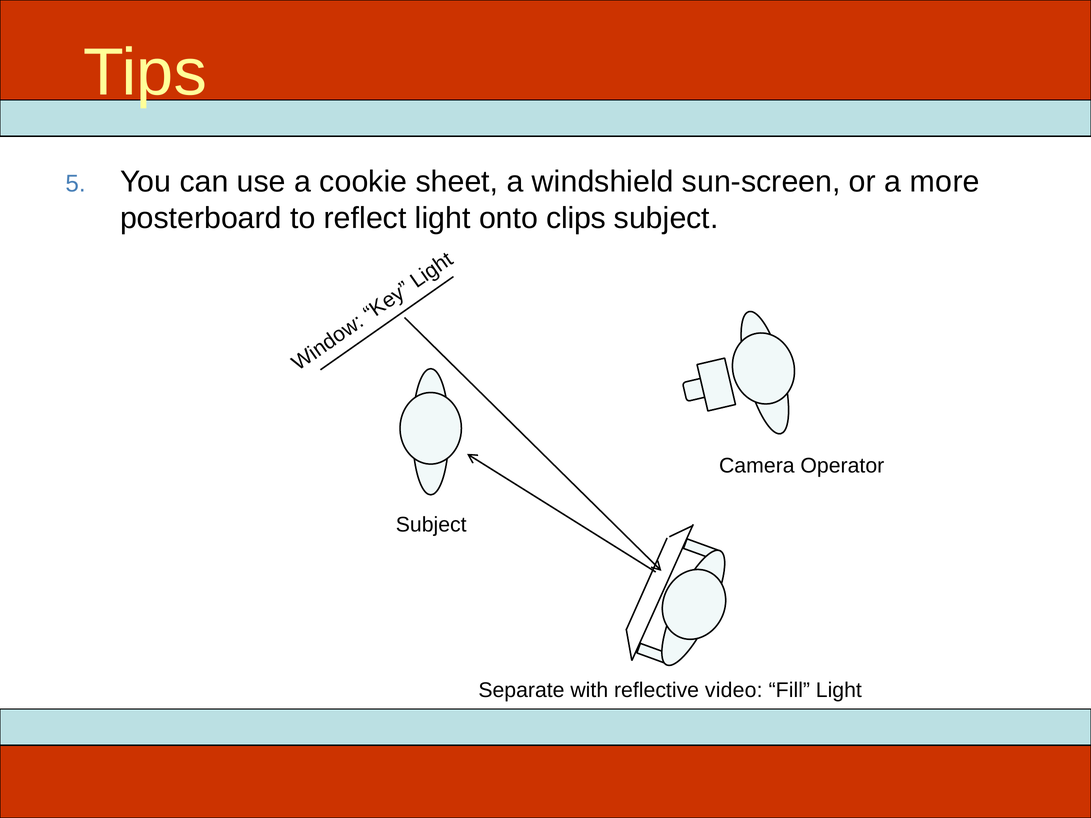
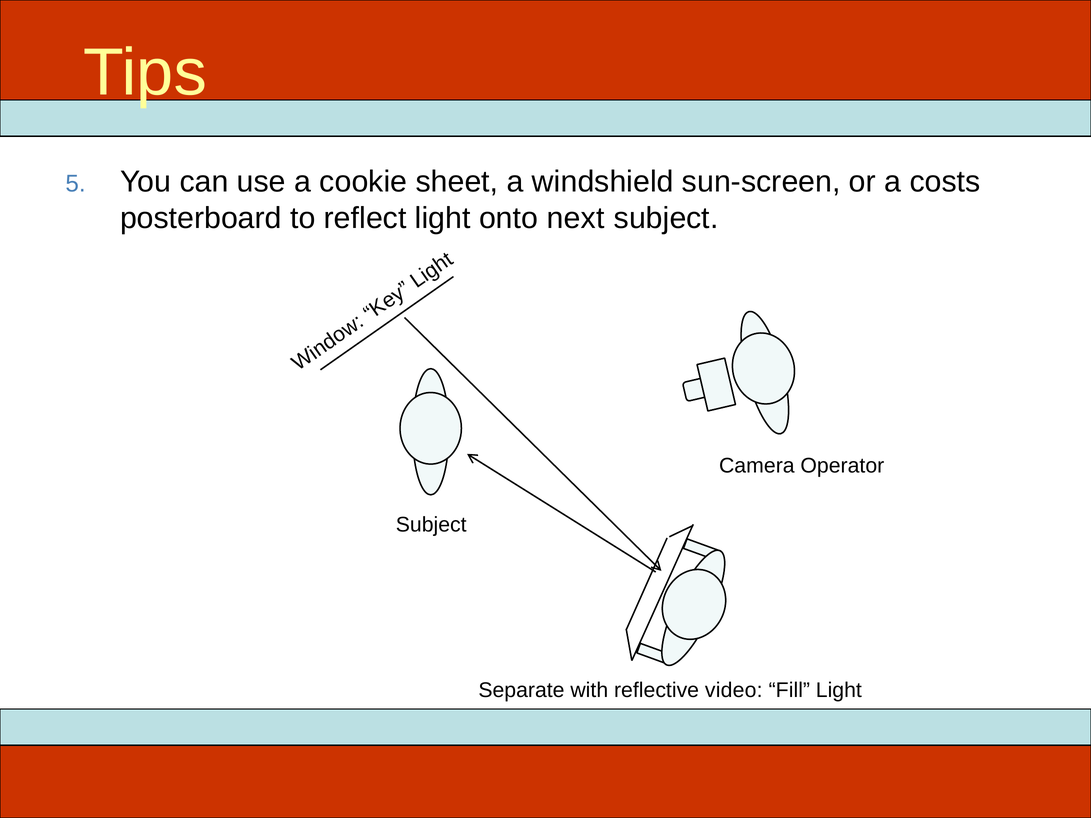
more: more -> costs
clips: clips -> next
